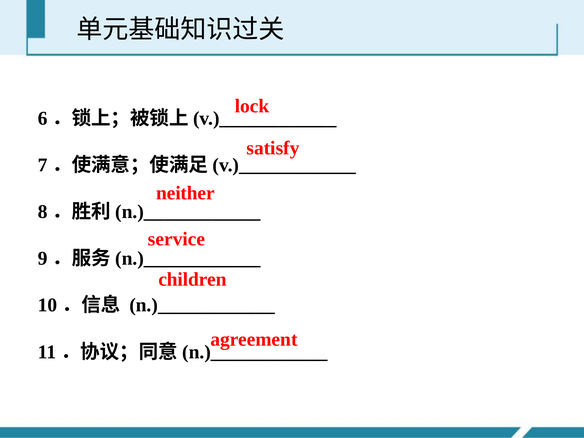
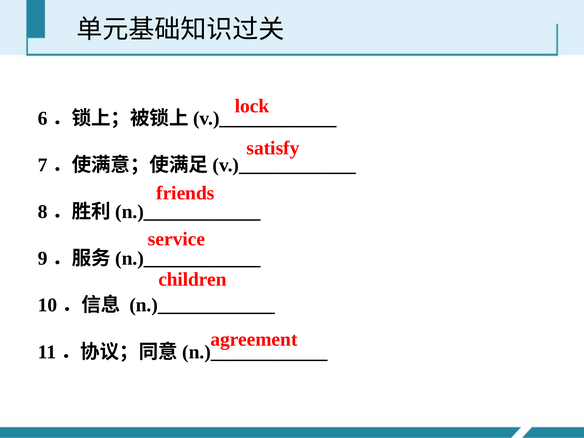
neither: neither -> friends
